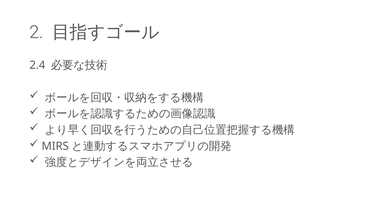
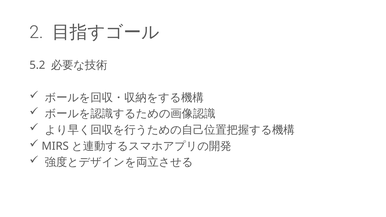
2.4: 2.4 -> 5.2
